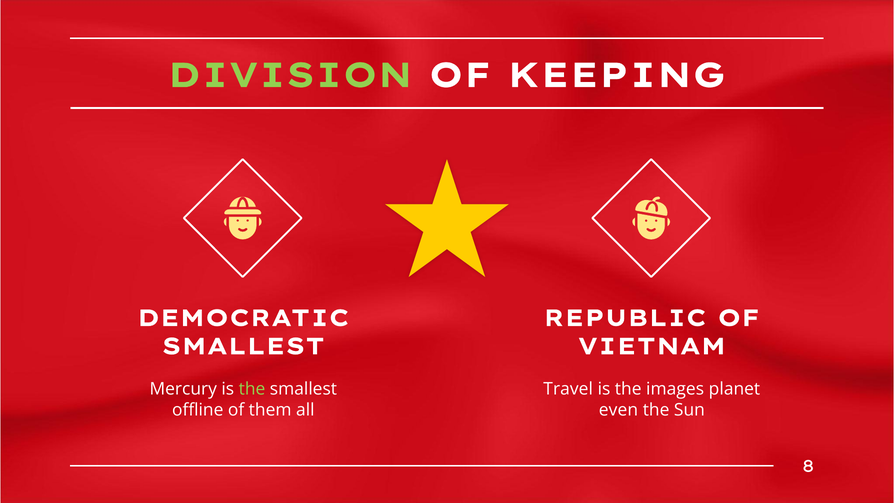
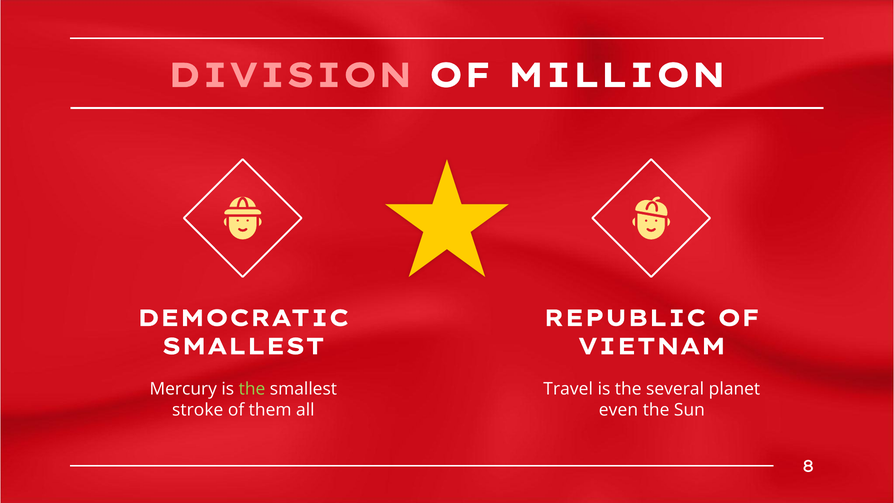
DIVISION colour: light green -> pink
KEEPING: KEEPING -> MILLION
images: images -> several
offline: offline -> stroke
